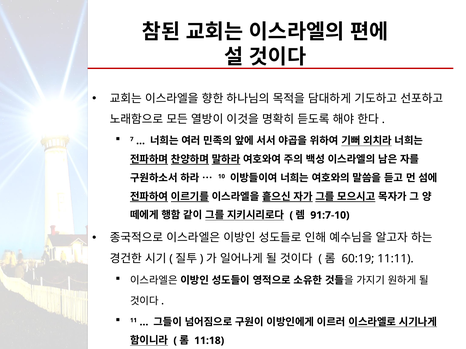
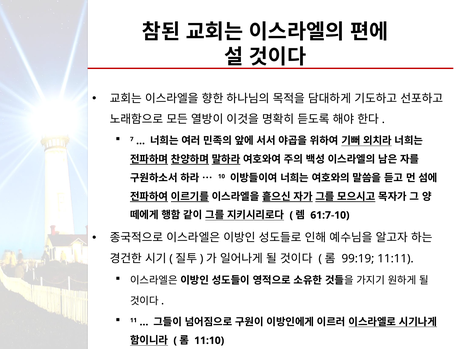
91:7-10: 91:7-10 -> 61:7-10
60:19: 60:19 -> 99:19
11:18: 11:18 -> 11:10
